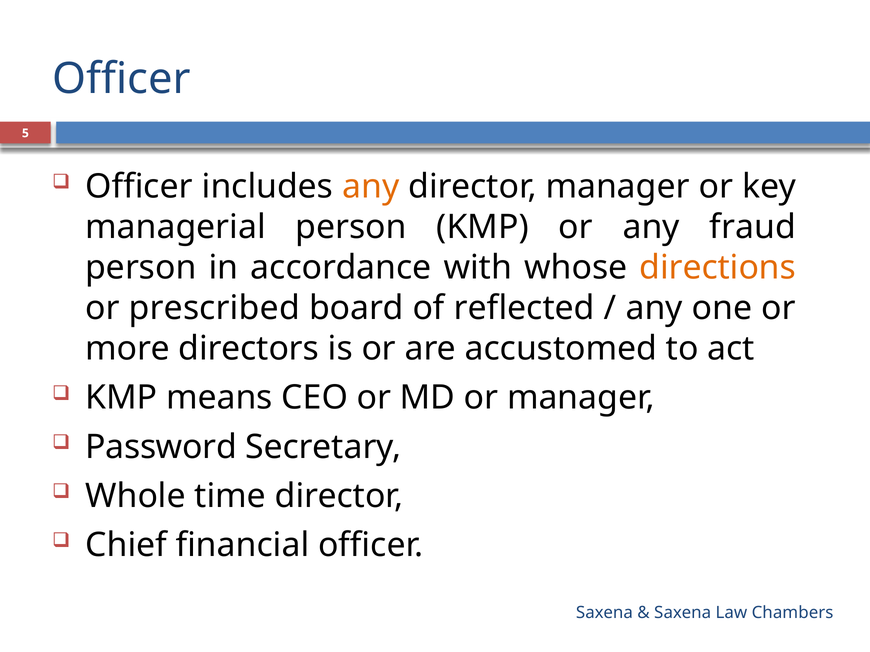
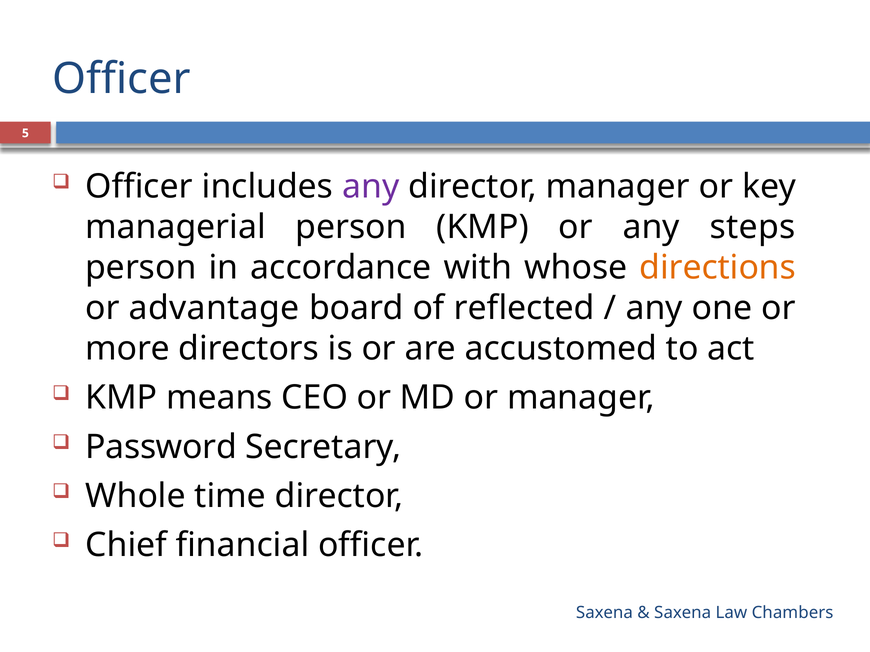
any at (371, 187) colour: orange -> purple
fraud: fraud -> steps
prescribed: prescribed -> advantage
